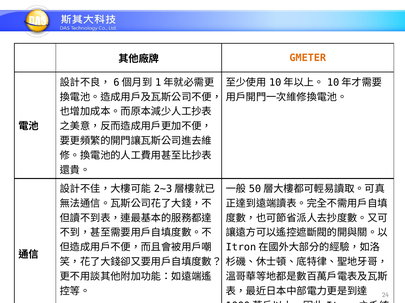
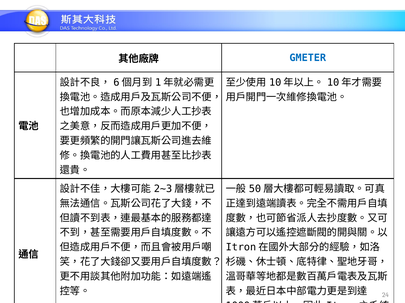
GMETER colour: orange -> blue
